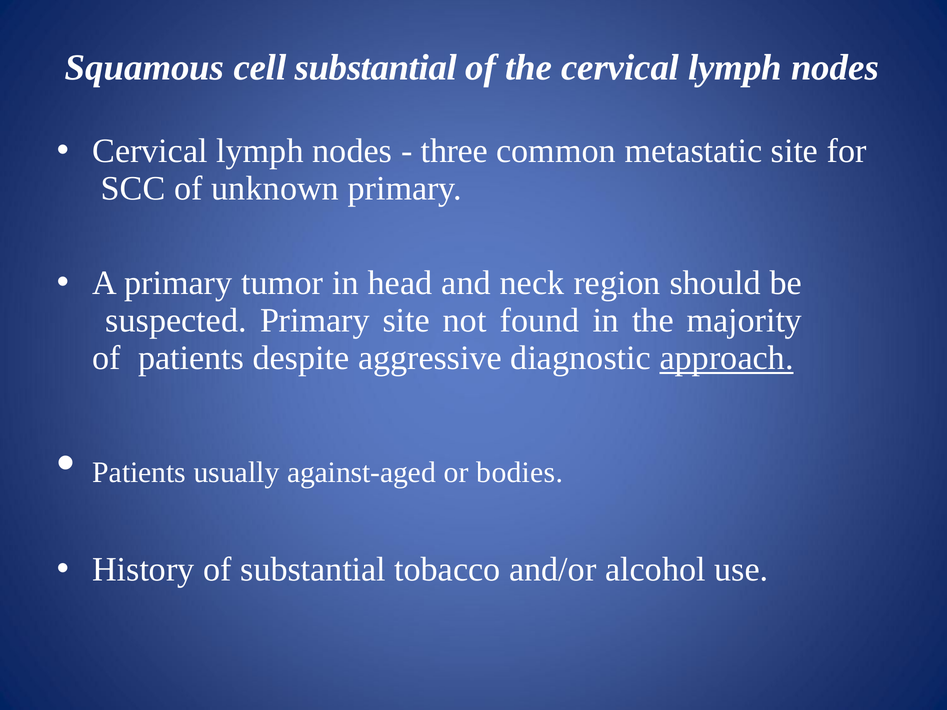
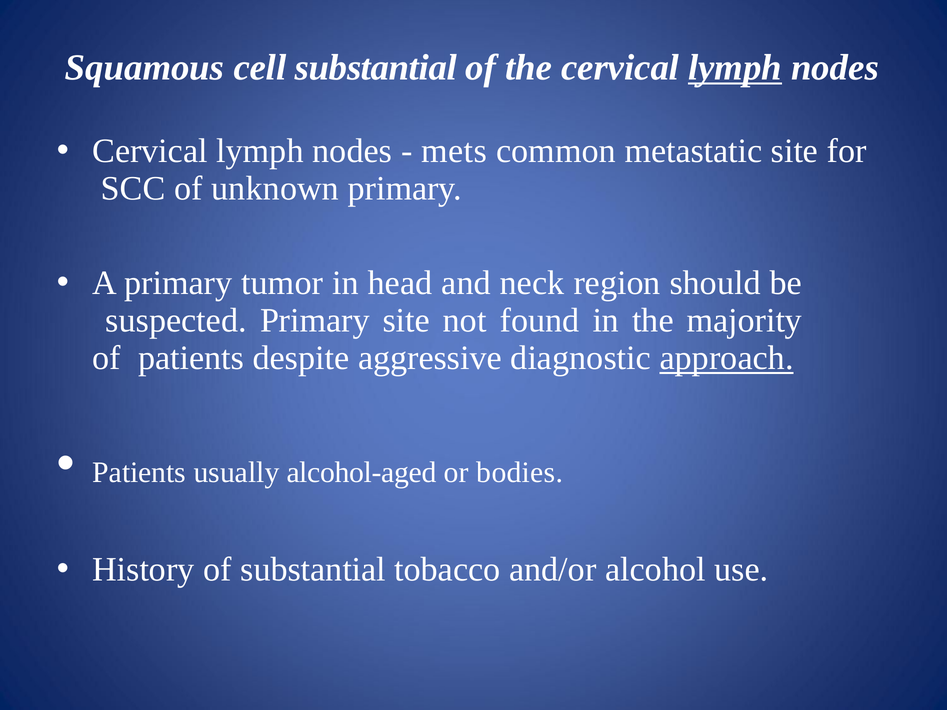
lymph at (735, 68) underline: none -> present
three: three -> mets
against-aged: against-aged -> alcohol-aged
